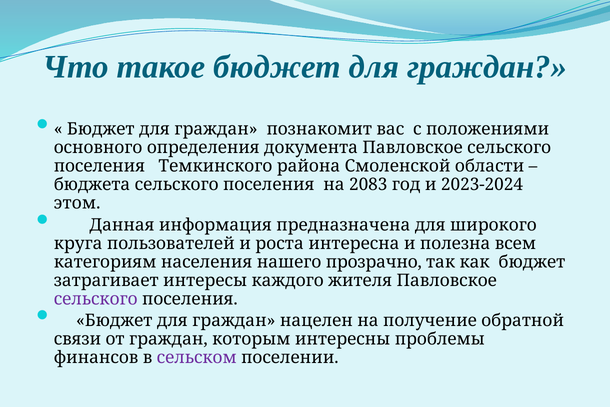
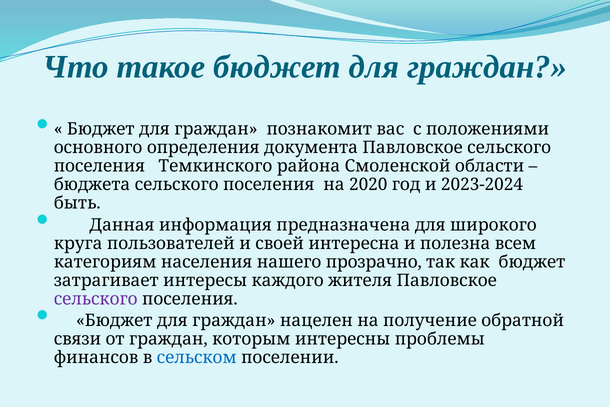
2083: 2083 -> 2020
этом: этом -> быть
роста: роста -> своей
сельском colour: purple -> blue
